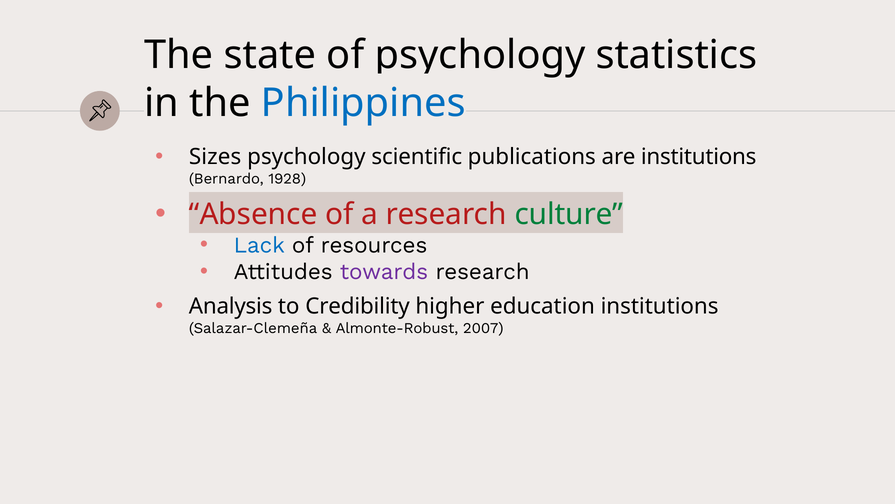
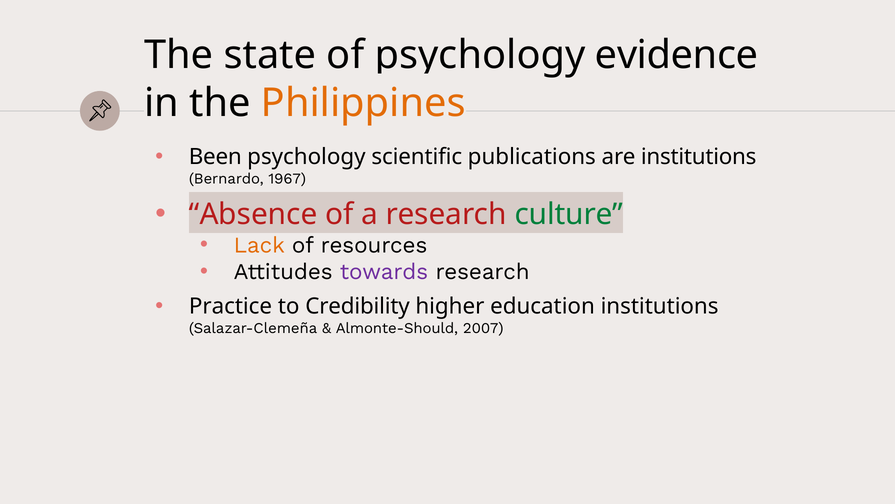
statistics: statistics -> evidence
Philippines colour: blue -> orange
Sizes: Sizes -> Been
1928: 1928 -> 1967
Lack colour: blue -> orange
Analysis: Analysis -> Practice
Almonte-Robust: Almonte-Robust -> Almonte-Should
